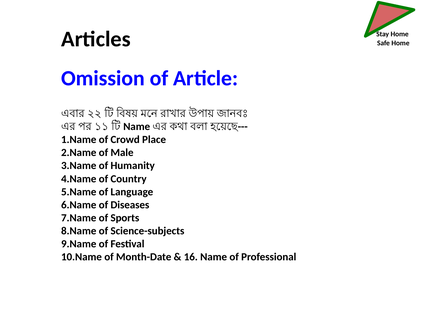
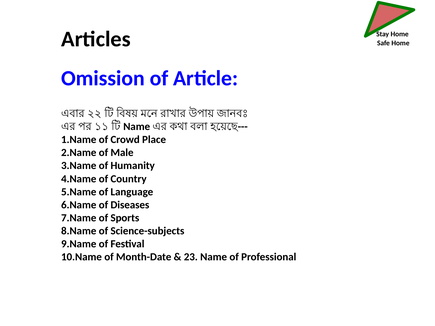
16: 16 -> 23
